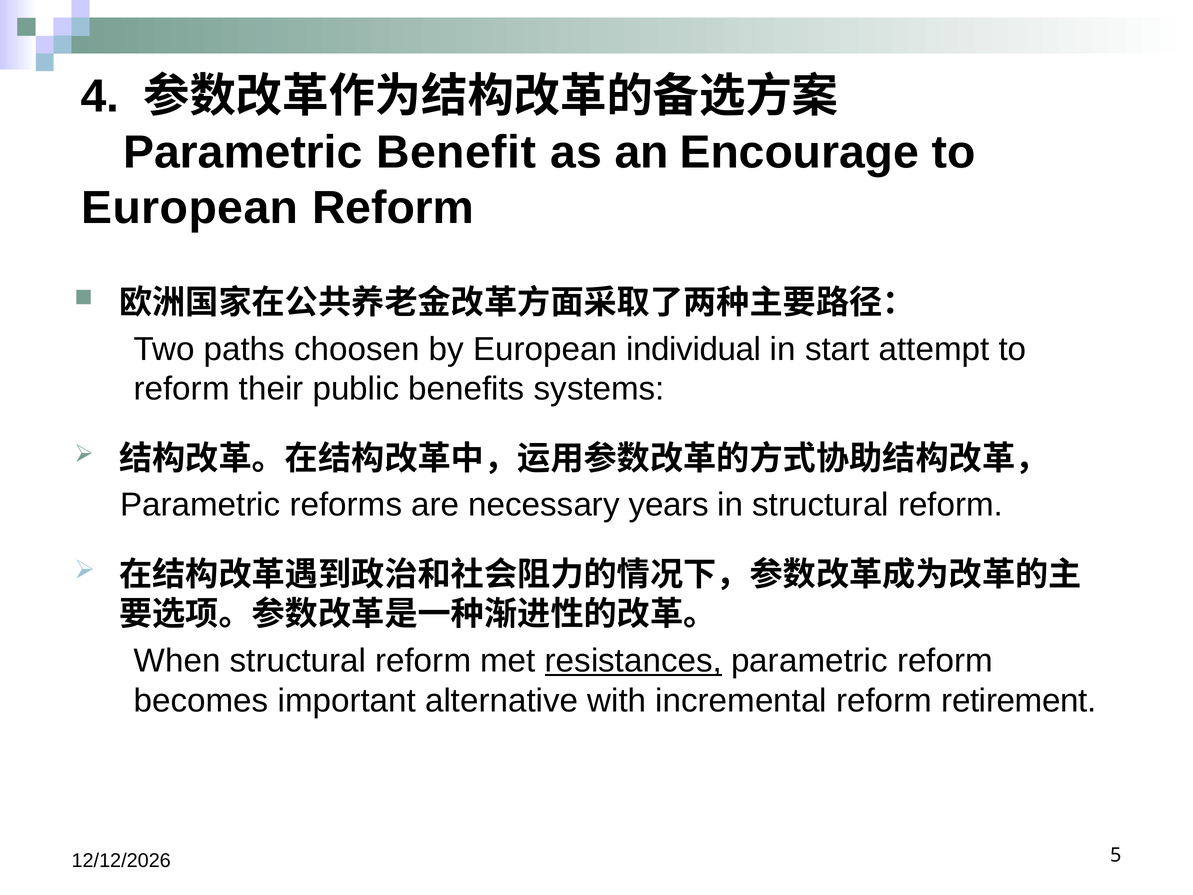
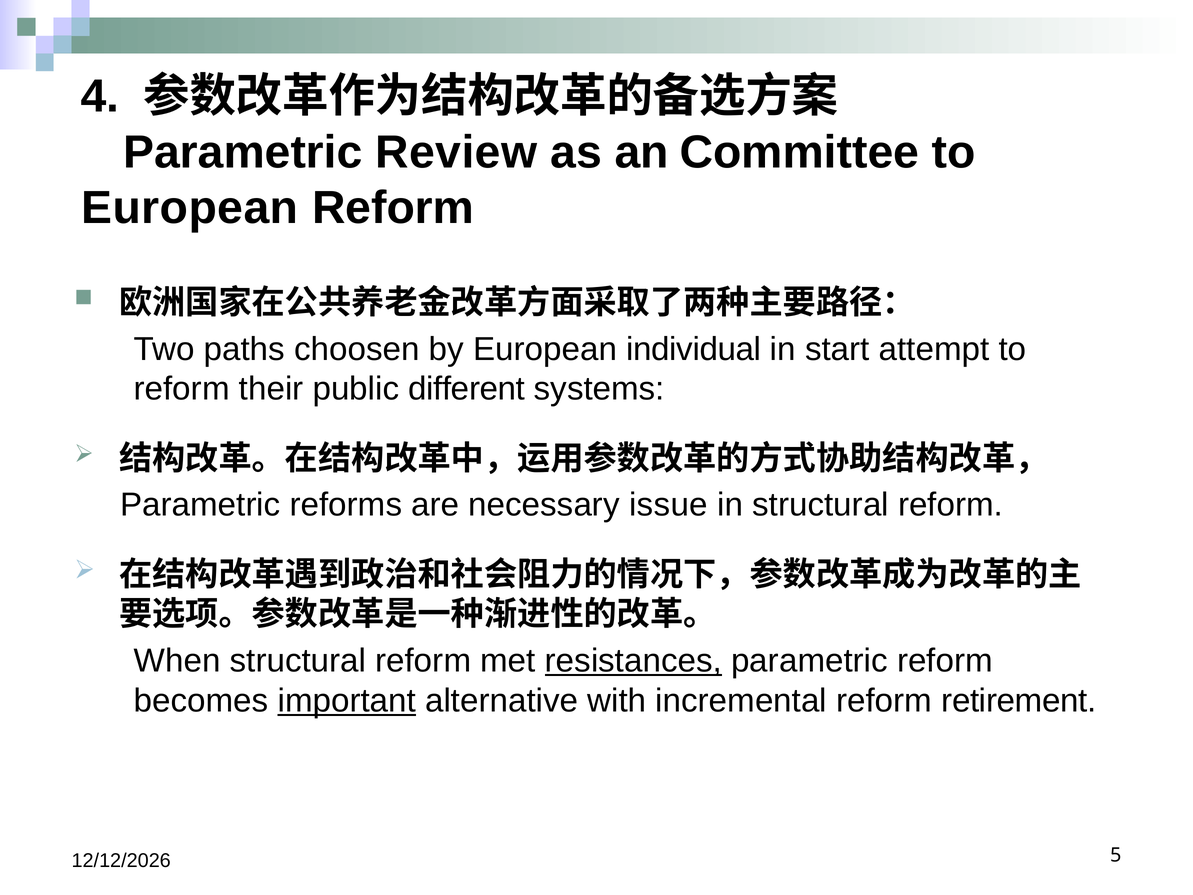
Benefit: Benefit -> Review
Encourage: Encourage -> Committee
benefits: benefits -> different
years: years -> issue
important underline: none -> present
